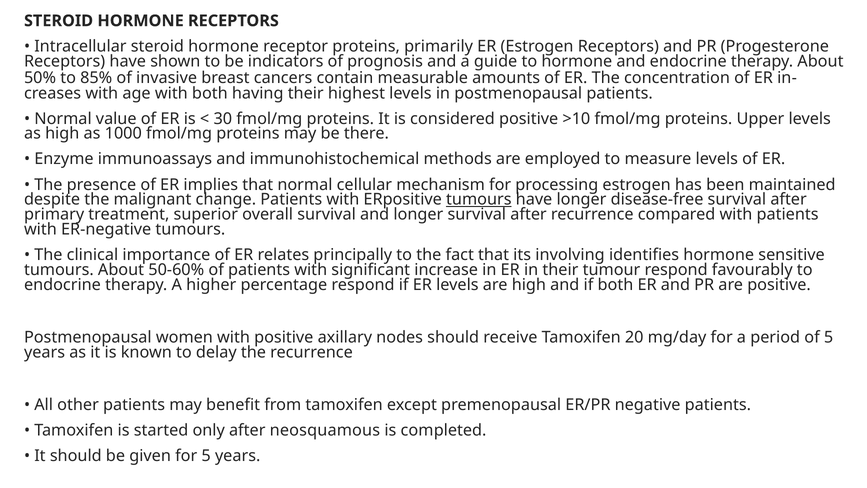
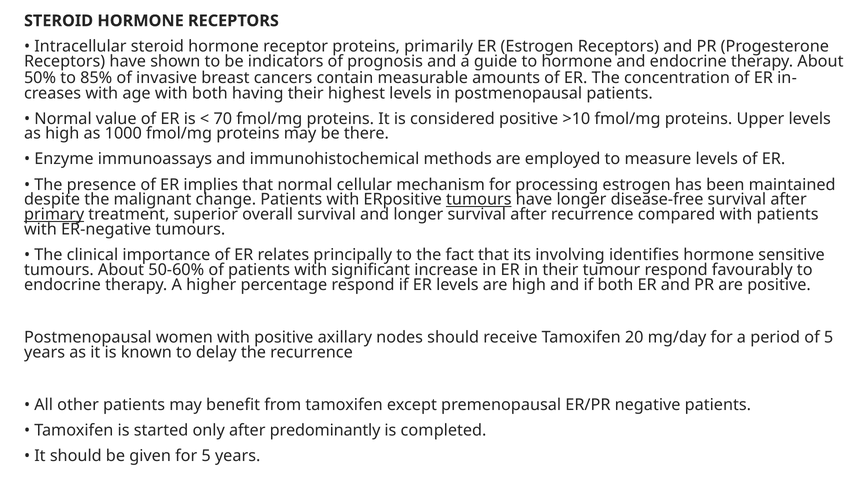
30: 30 -> 70
primary underline: none -> present
neosquamous: neosquamous -> predominantly
